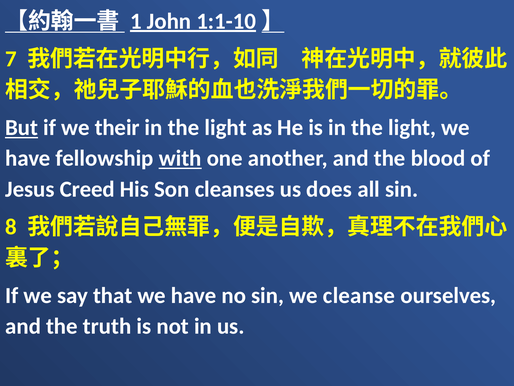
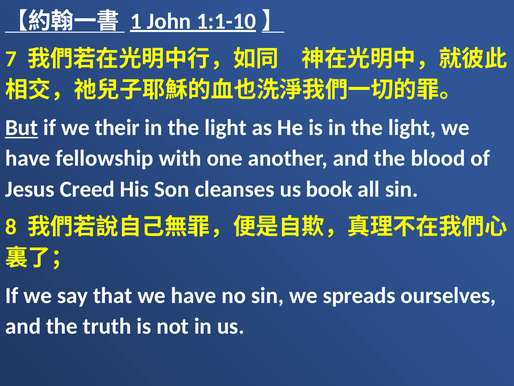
with underline: present -> none
does: does -> book
cleanse: cleanse -> spreads
